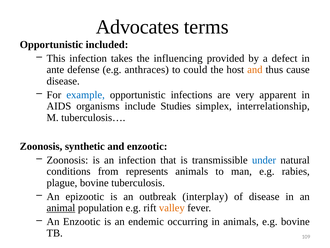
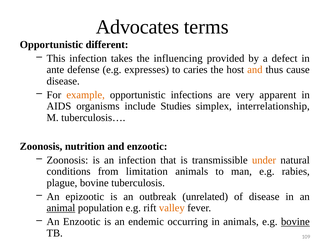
included: included -> different
anthraces: anthraces -> expresses
could: could -> caries
example colour: blue -> orange
synthetic: synthetic -> nutrition
under colour: blue -> orange
represents: represents -> limitation
interplay: interplay -> unrelated
bovine at (295, 221) underline: none -> present
